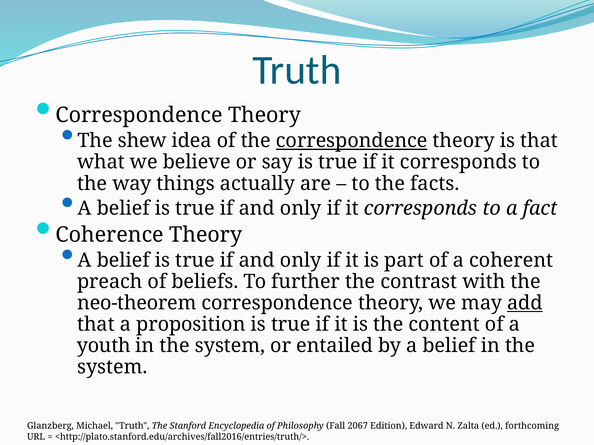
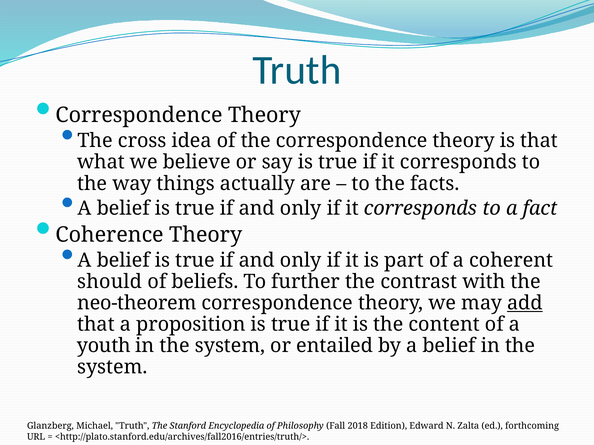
shew: shew -> cross
correspondence at (352, 141) underline: present -> none
preach: preach -> should
2067: 2067 -> 2018
